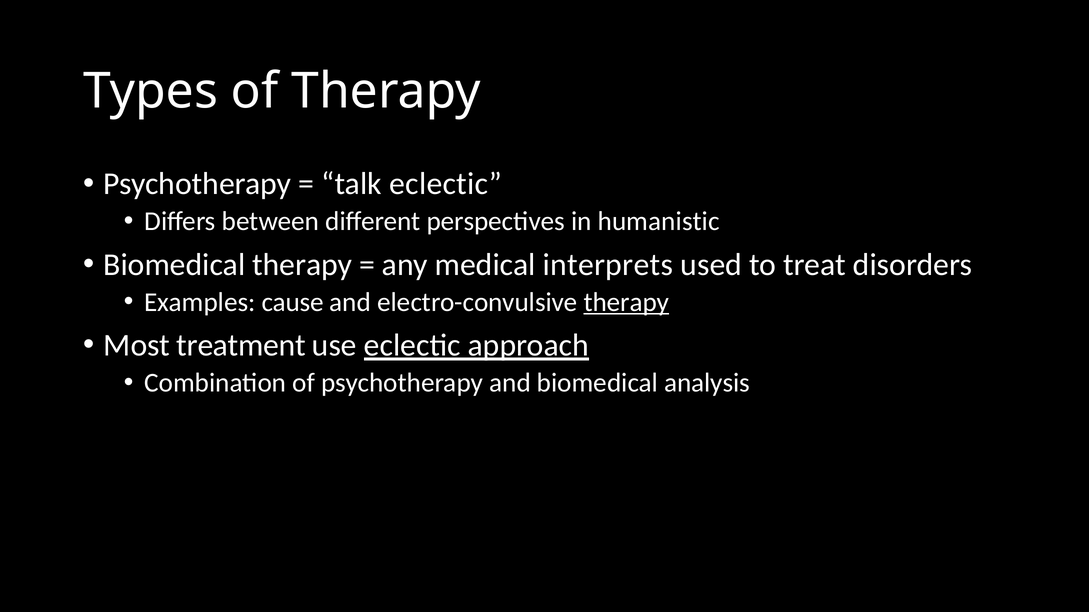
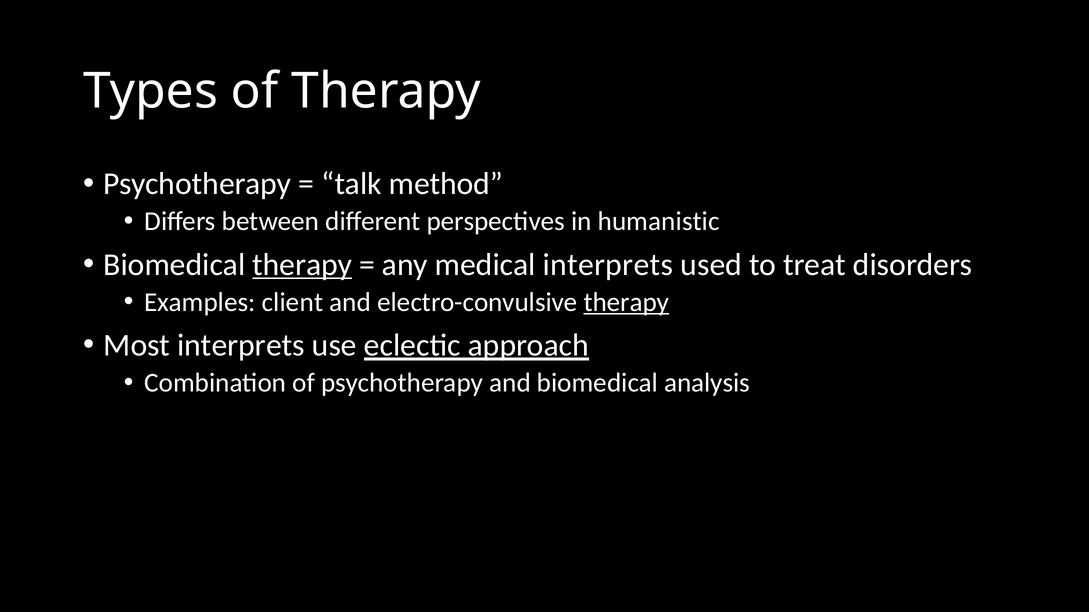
talk eclectic: eclectic -> method
therapy at (302, 265) underline: none -> present
cause: cause -> client
Most treatment: treatment -> interprets
